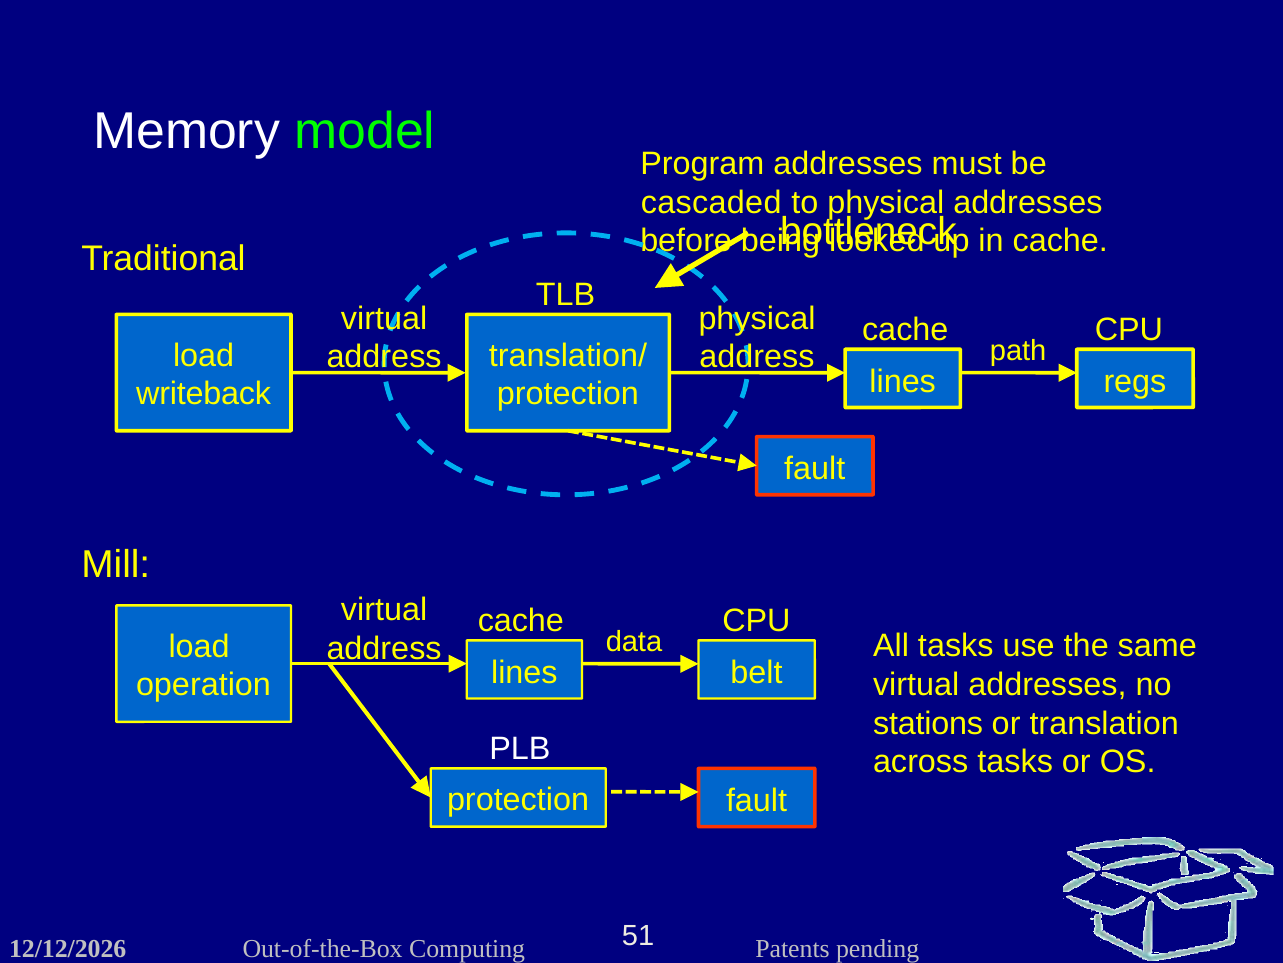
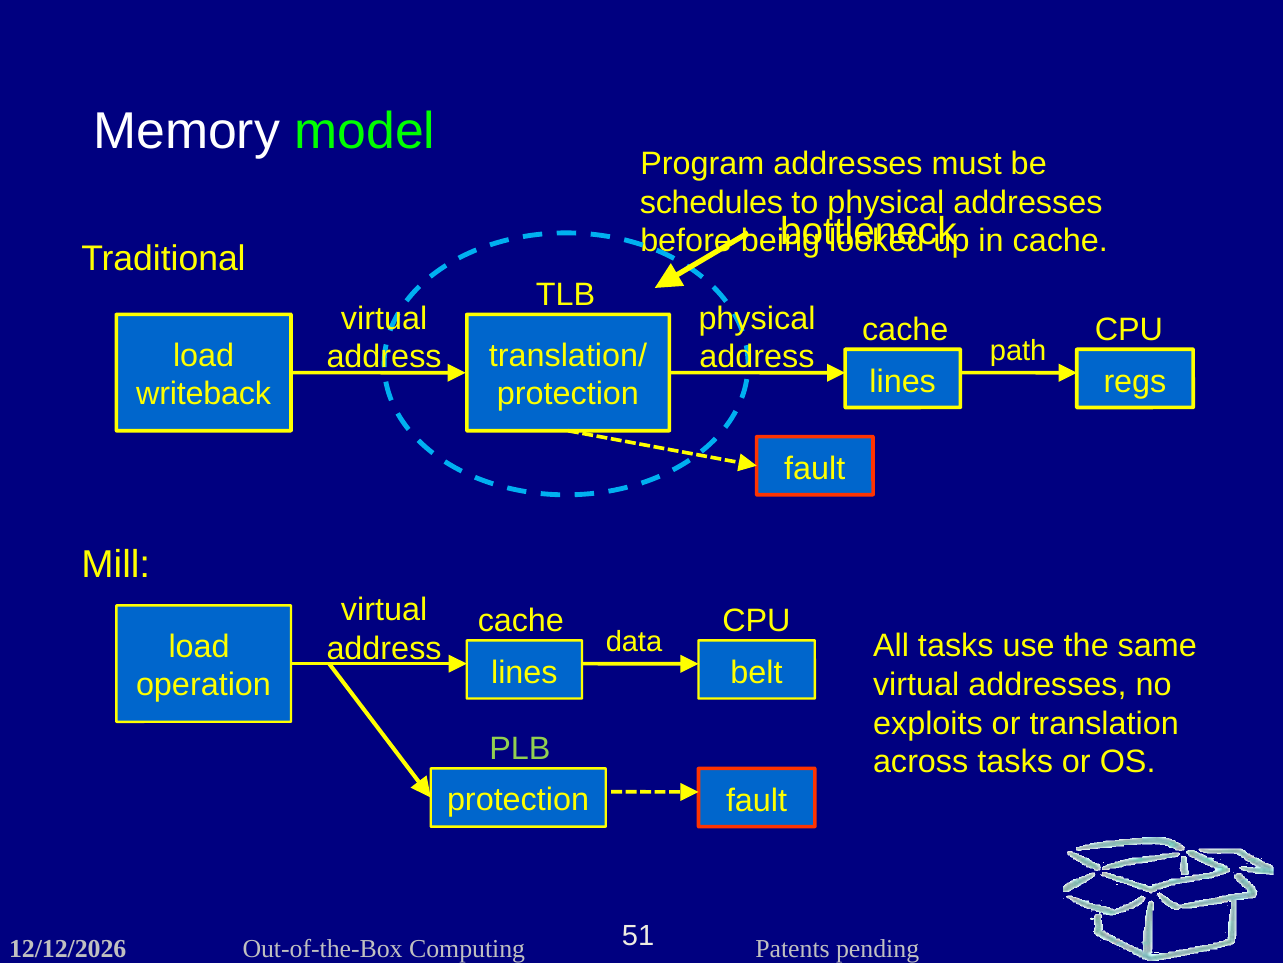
cascaded: cascaded -> schedules
stations: stations -> exploits
PLB colour: white -> light green
